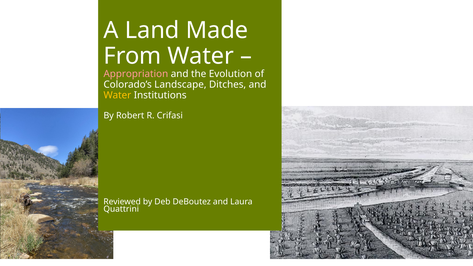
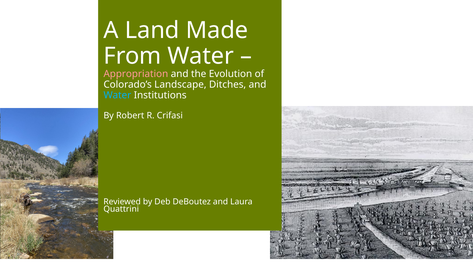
Water at (117, 95) colour: yellow -> light blue
